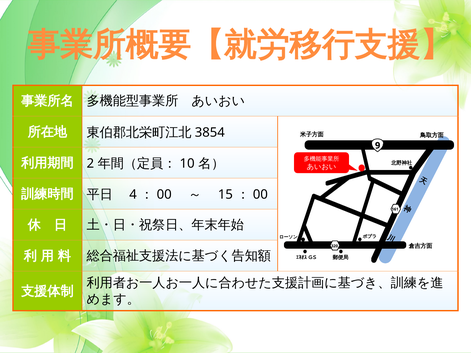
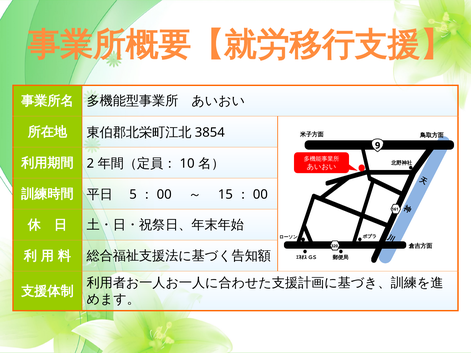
4: 4 -> 5
